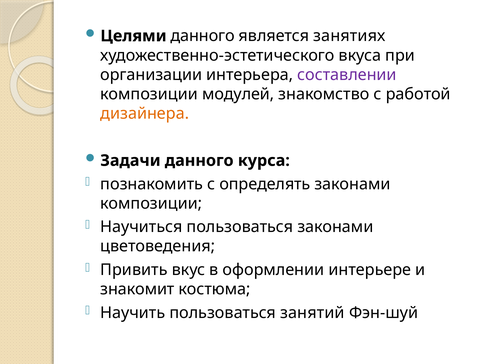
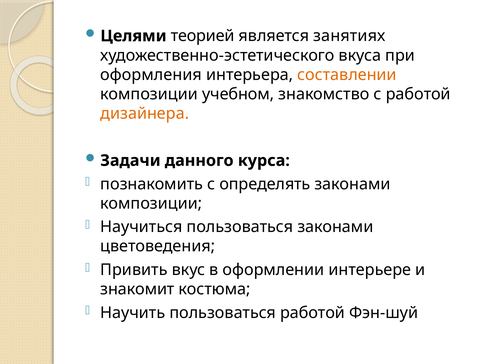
Целями данного: данного -> теорией
организации: организации -> оформления
составлении colour: purple -> orange
модулей: модулей -> учебном
пользоваться занятий: занятий -> работой
